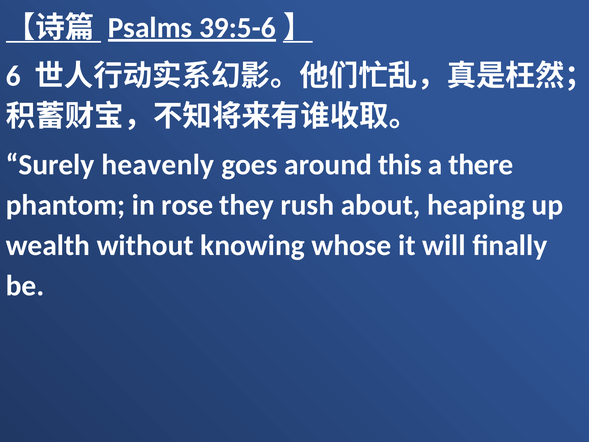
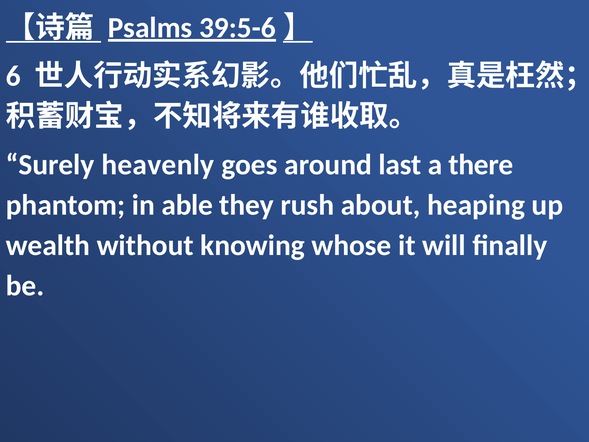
this: this -> last
rose: rose -> able
